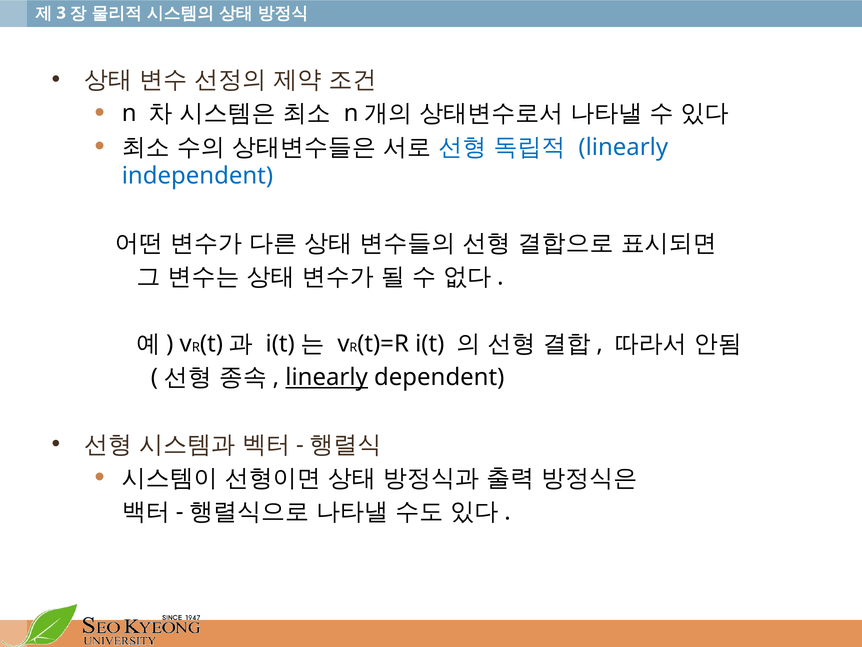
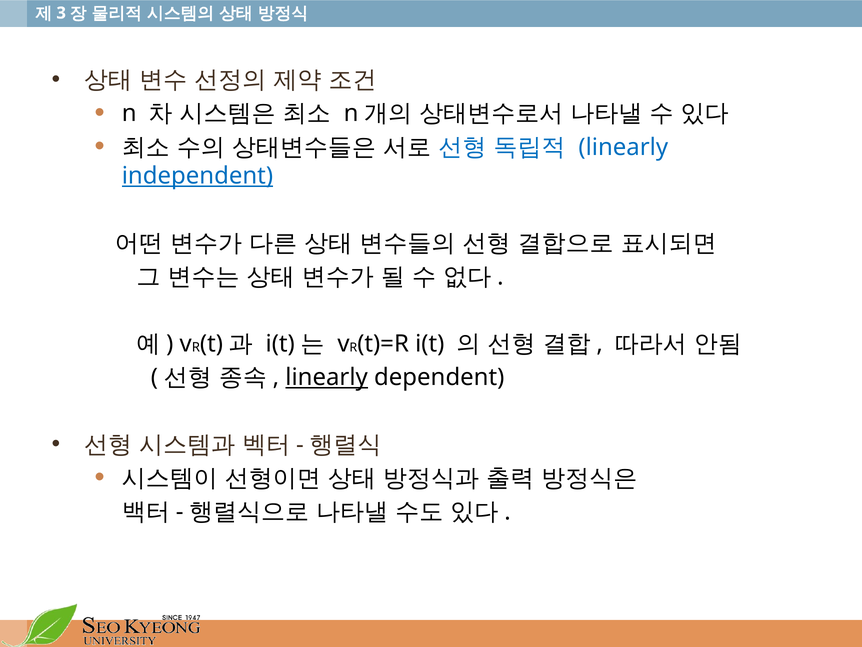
independent underline: none -> present
